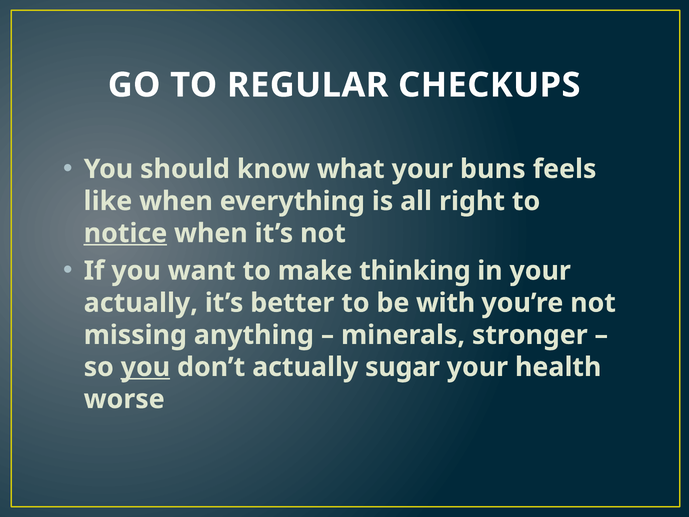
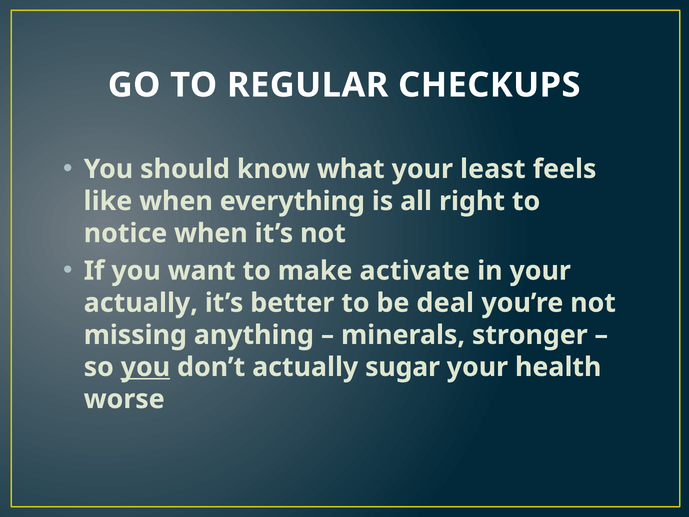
buns: buns -> least
notice underline: present -> none
thinking: thinking -> activate
with: with -> deal
